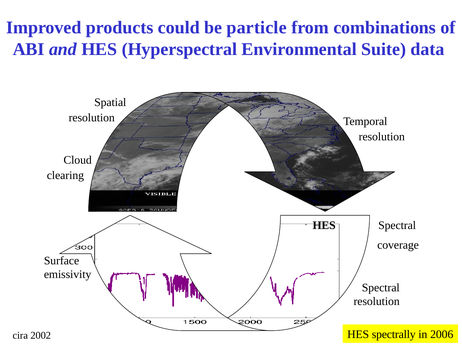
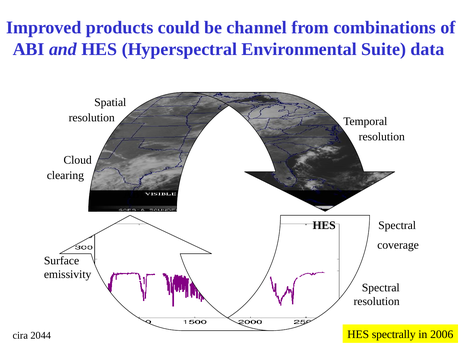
particle: particle -> channel
2002: 2002 -> 2044
